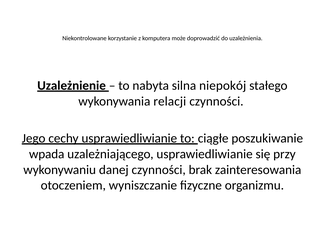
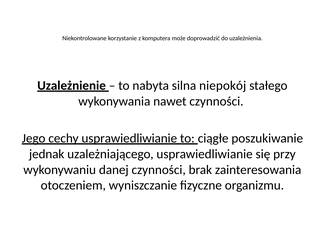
relacji: relacji -> nawet
wpada: wpada -> jednak
